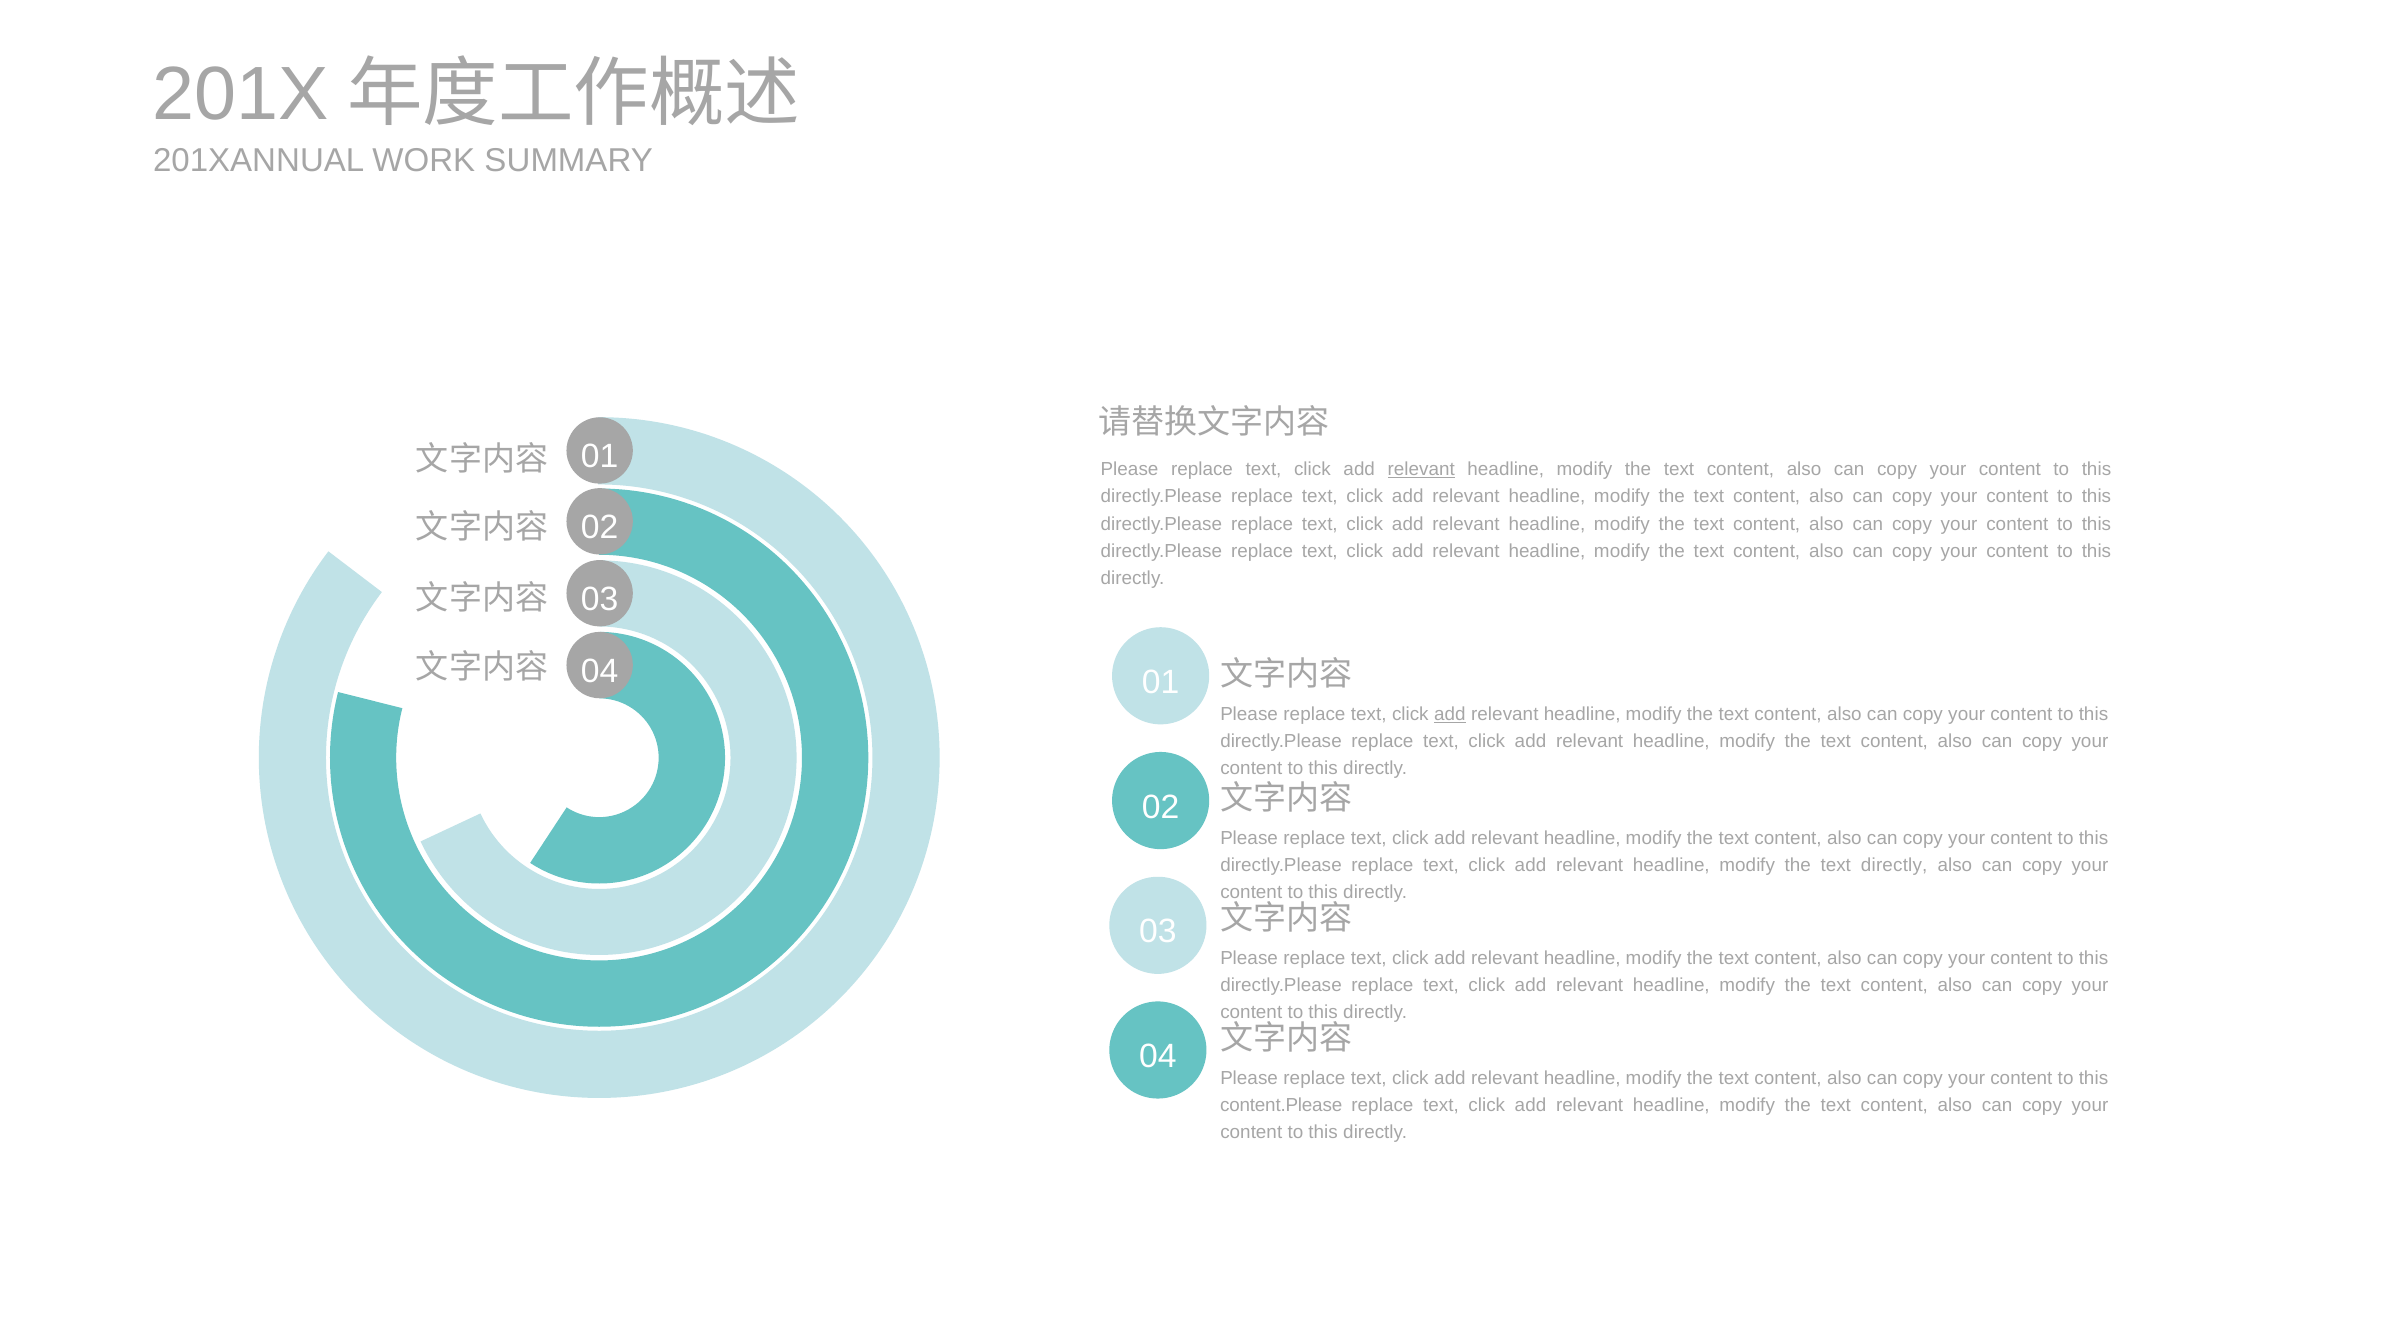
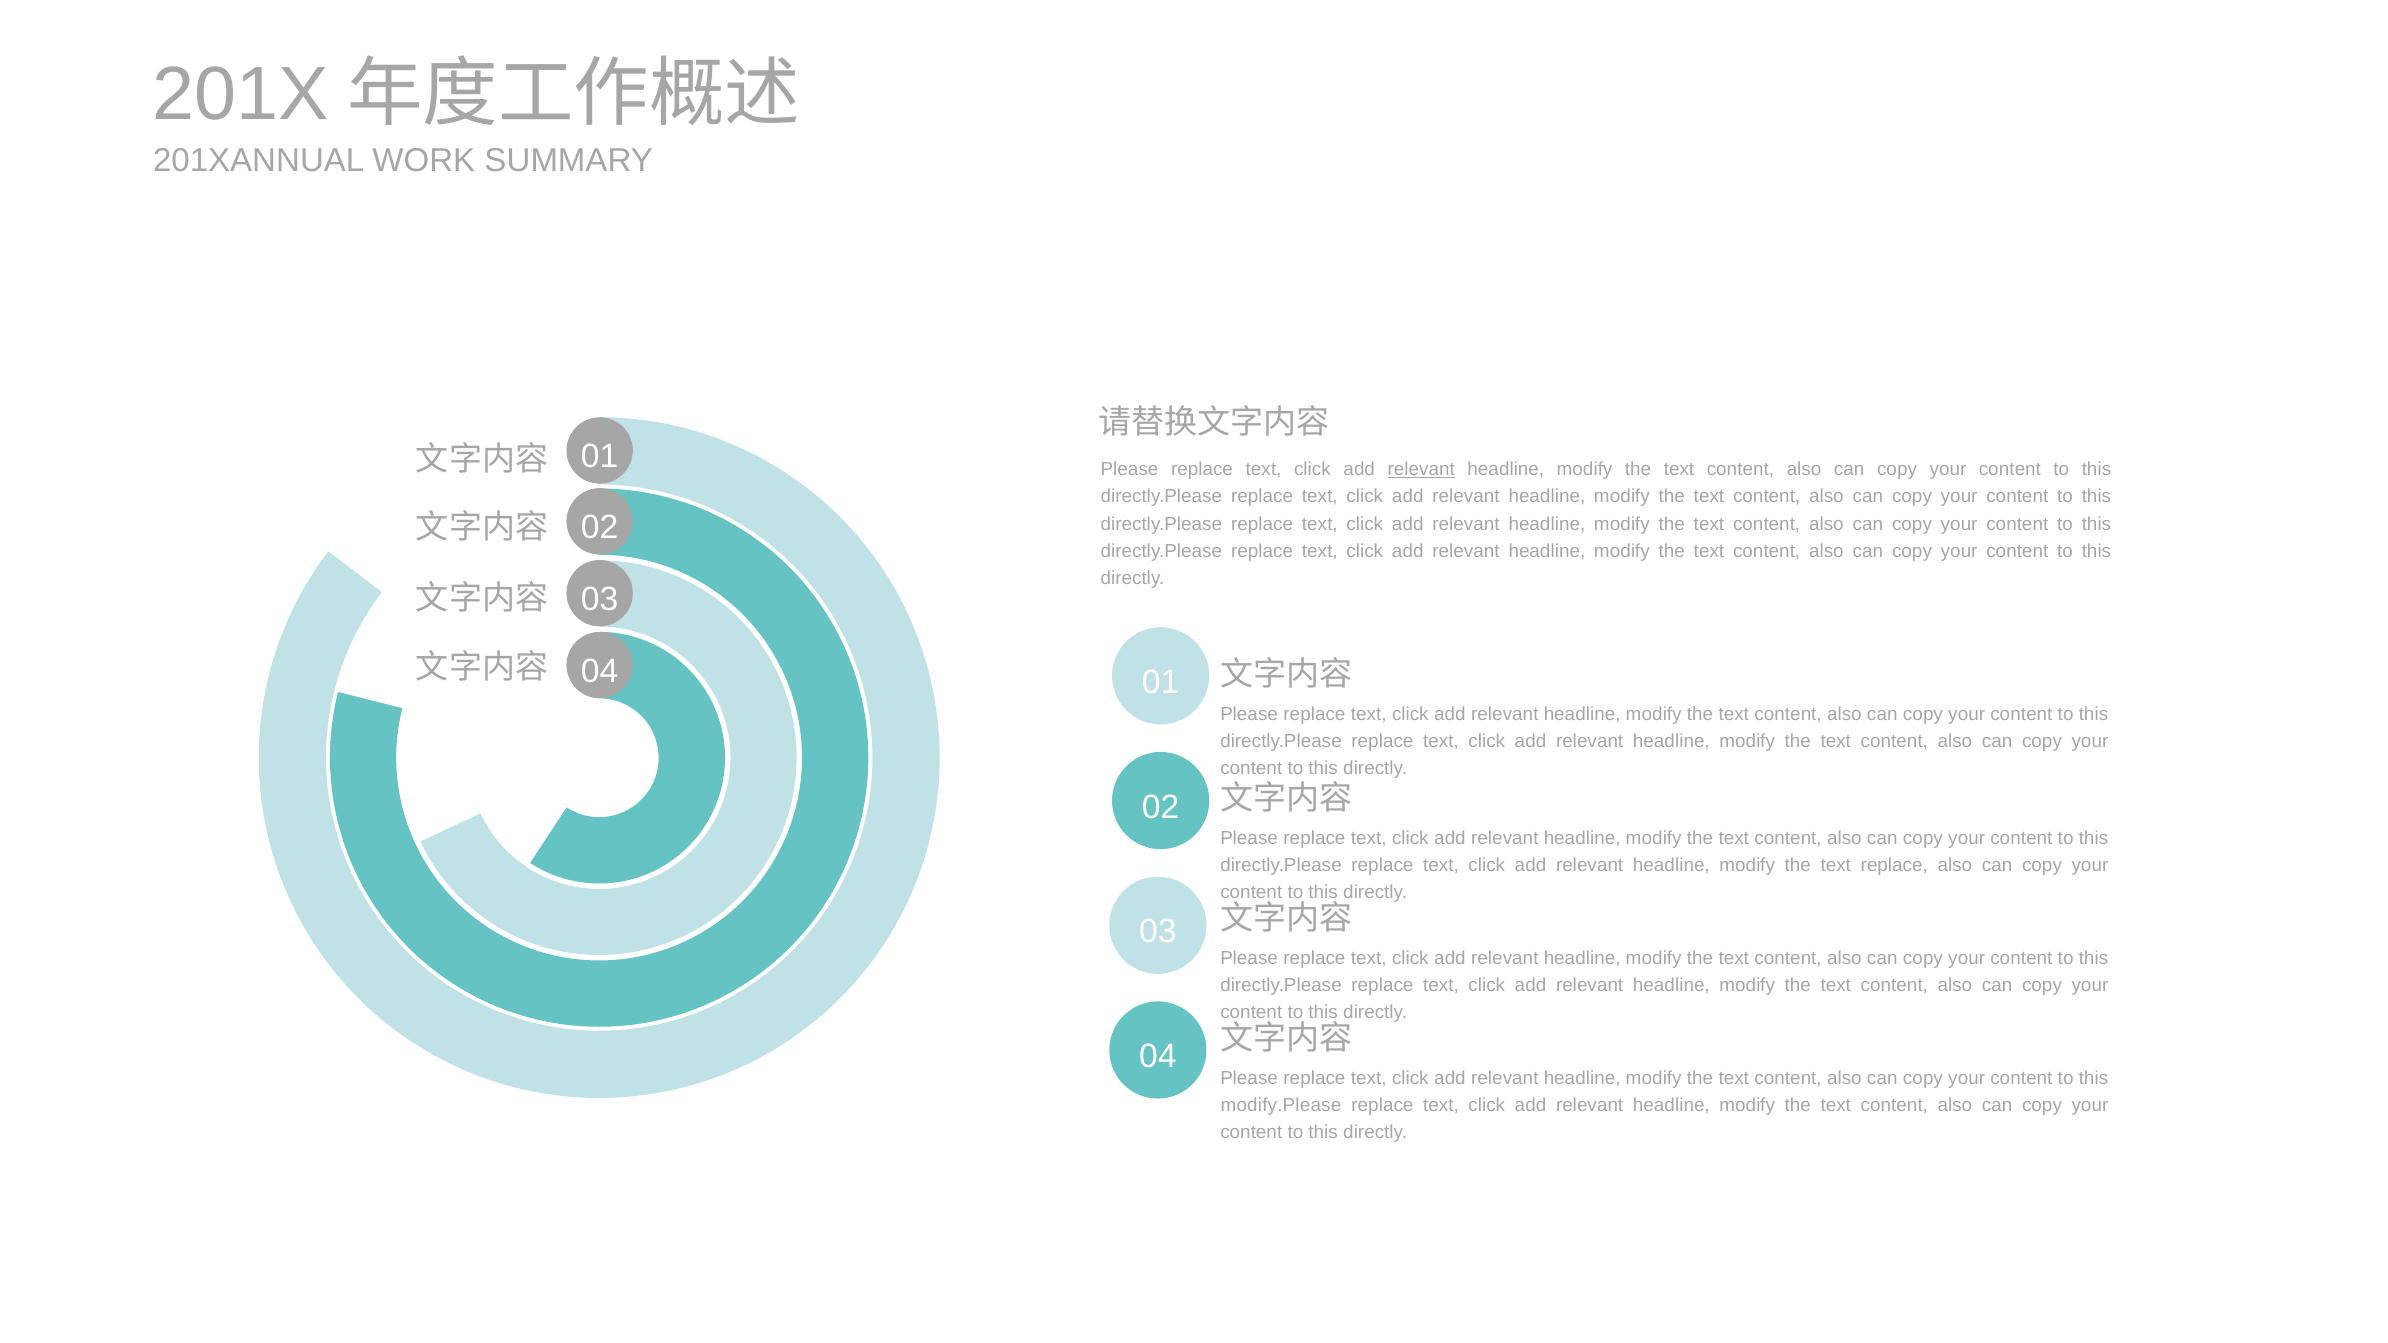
add at (1450, 714) underline: present -> none
text directly: directly -> replace
content.Please: content.Please -> modify.Please
